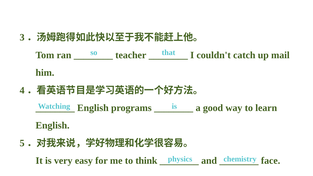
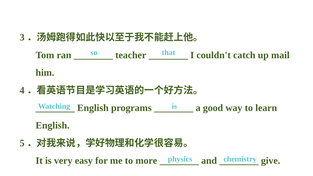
think: think -> more
face: face -> give
